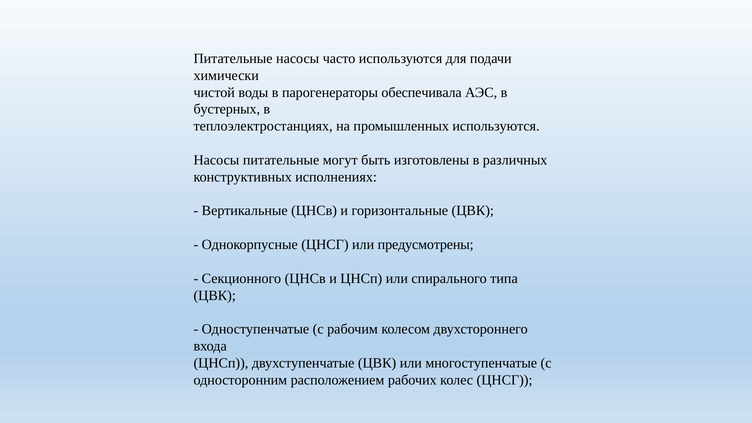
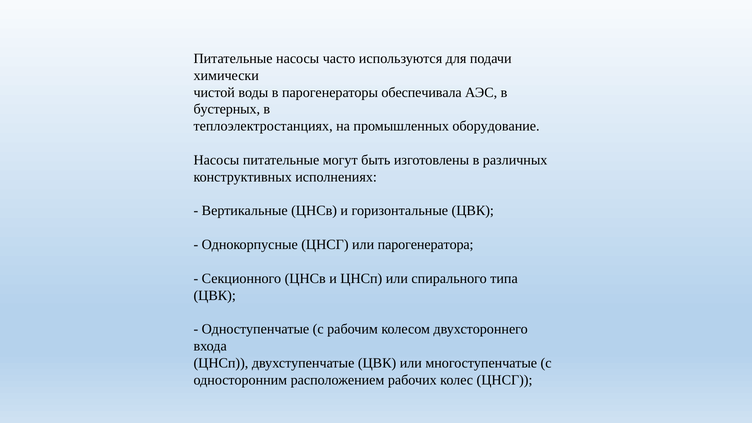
промышленных используются: используются -> оборудование
предусмотрены: предусмотрены -> парогенератора
